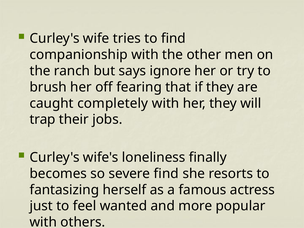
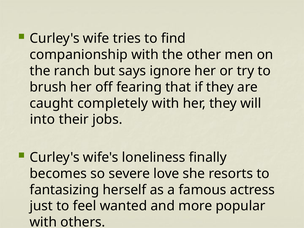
trap: trap -> into
severe find: find -> love
